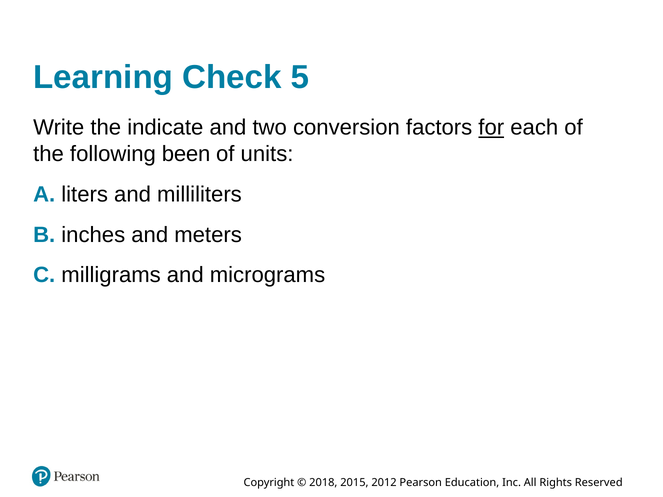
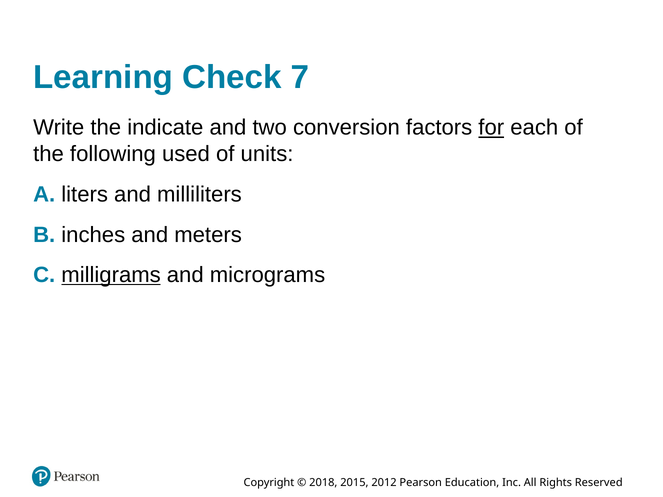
5: 5 -> 7
been: been -> used
milligrams underline: none -> present
